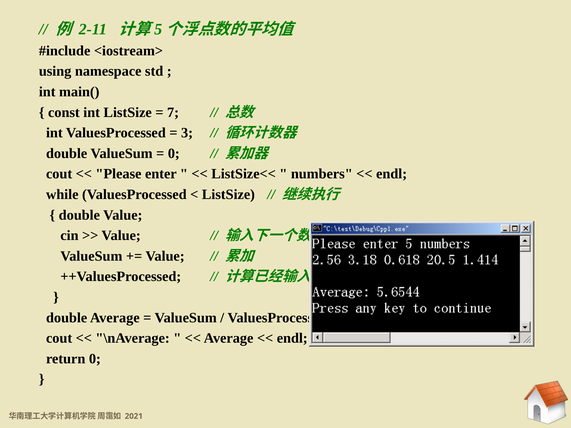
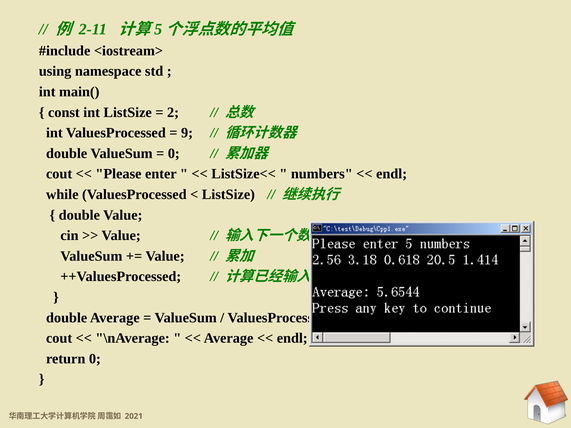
7: 7 -> 2
3: 3 -> 9
